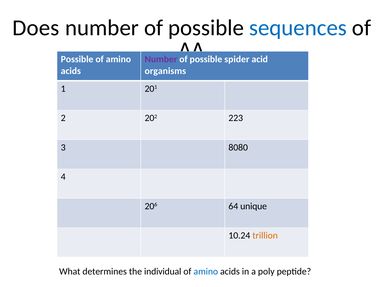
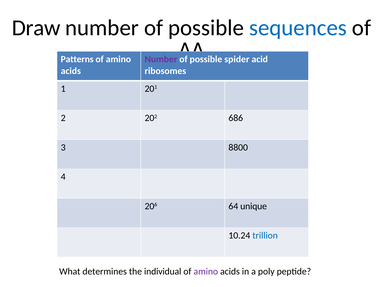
Does: Does -> Draw
Possible at (77, 59): Possible -> Patterns
organisms: organisms -> ribosomes
223: 223 -> 686
8080: 8080 -> 8800
trillion colour: orange -> blue
amino at (206, 272) colour: blue -> purple
